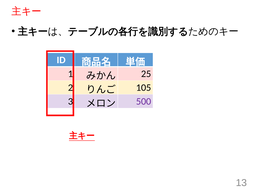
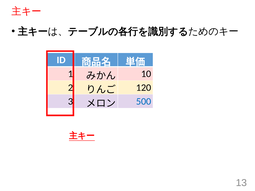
25: 25 -> 10
105: 105 -> 120
500 colour: purple -> blue
